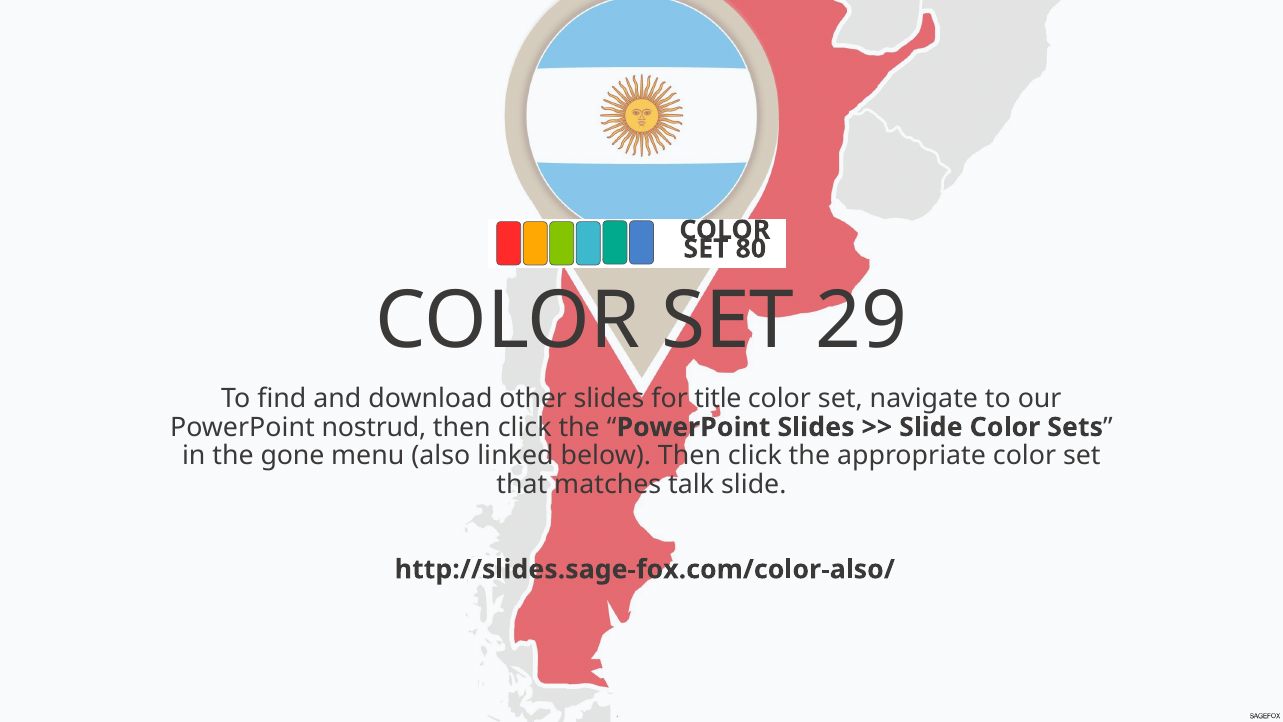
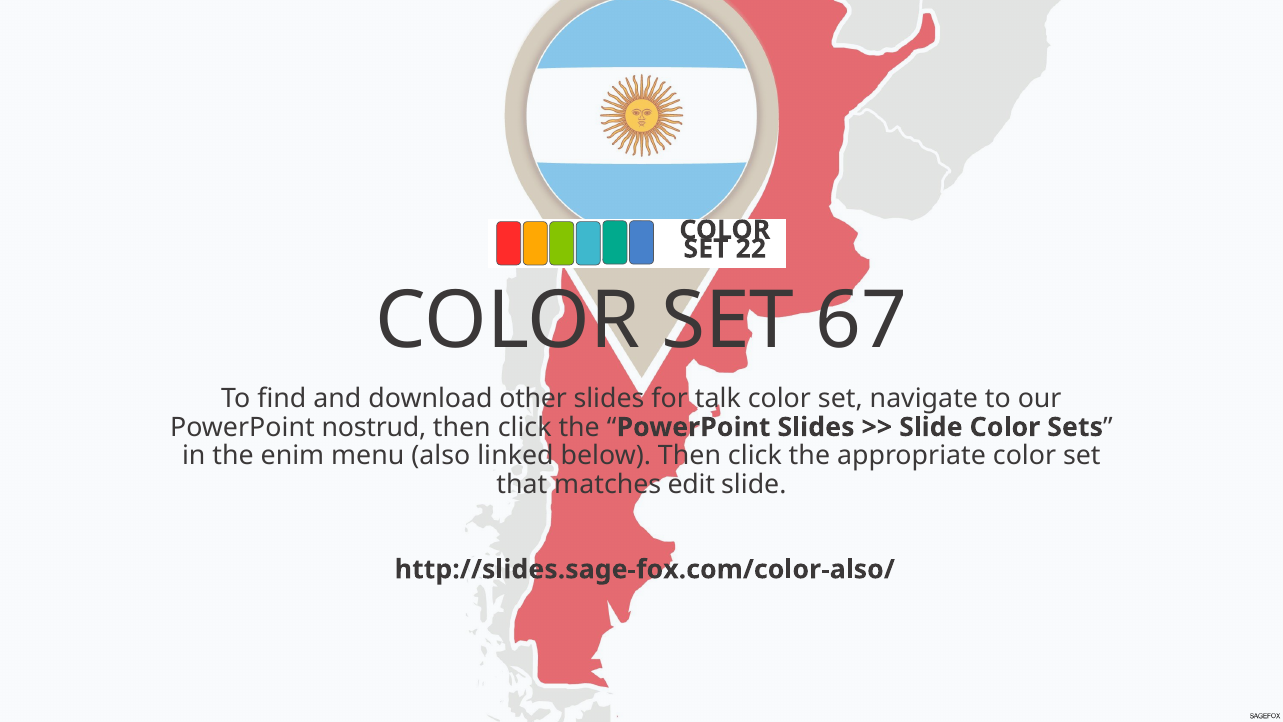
80: 80 -> 22
29: 29 -> 67
title: title -> talk
gone: gone -> enim
talk: talk -> edit
